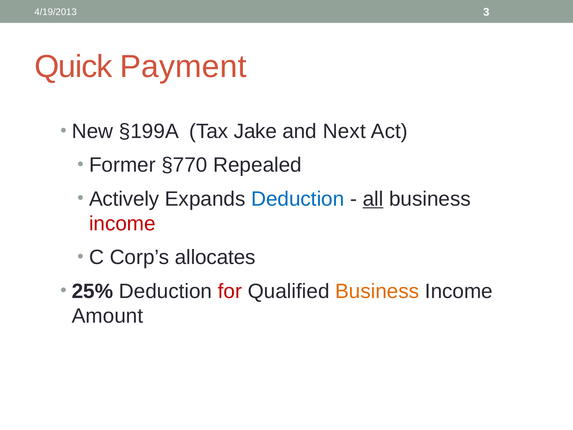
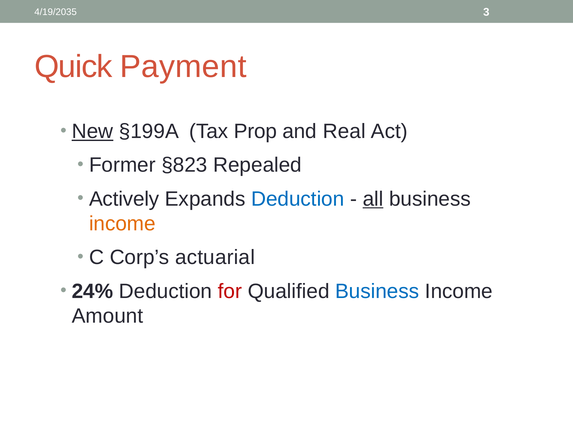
4/19/2013: 4/19/2013 -> 4/19/2035
New underline: none -> present
Jake: Jake -> Prop
Next: Next -> Real
§770: §770 -> §823
income at (122, 224) colour: red -> orange
allocates: allocates -> actuarial
25%: 25% -> 24%
Business at (377, 291) colour: orange -> blue
